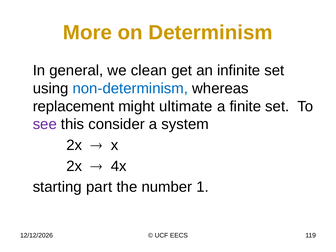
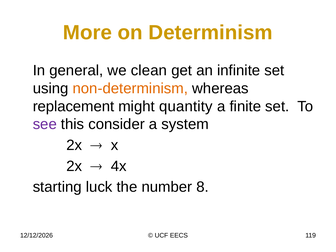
non-determinism colour: blue -> orange
ultimate: ultimate -> quantity
part: part -> luck
1: 1 -> 8
